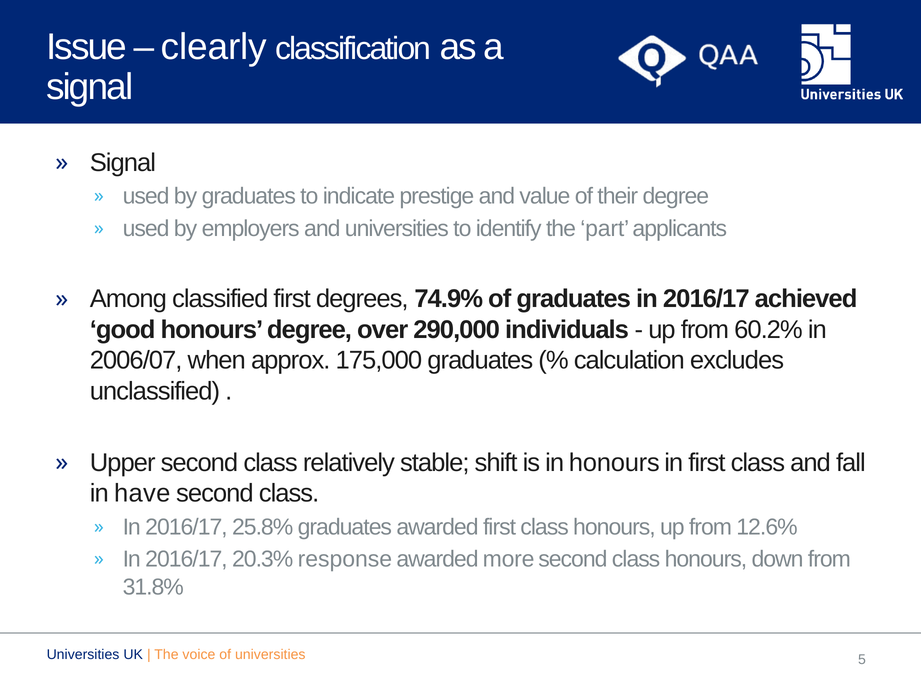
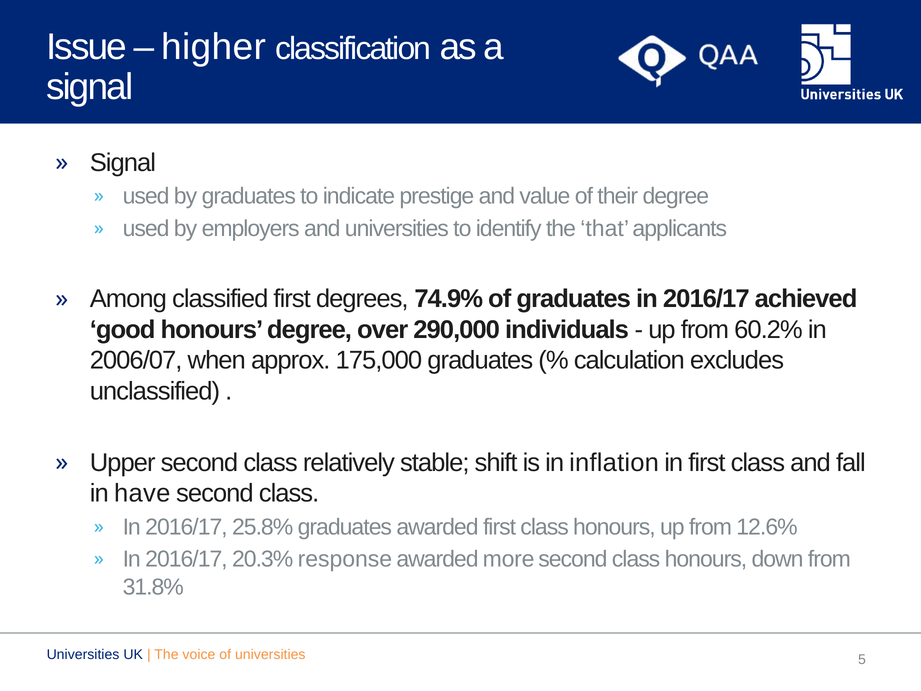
clearly: clearly -> higher
part: part -> that
in honours: honours -> inflation
